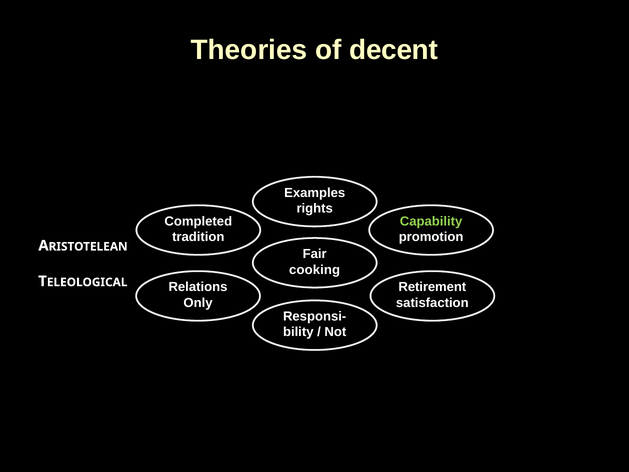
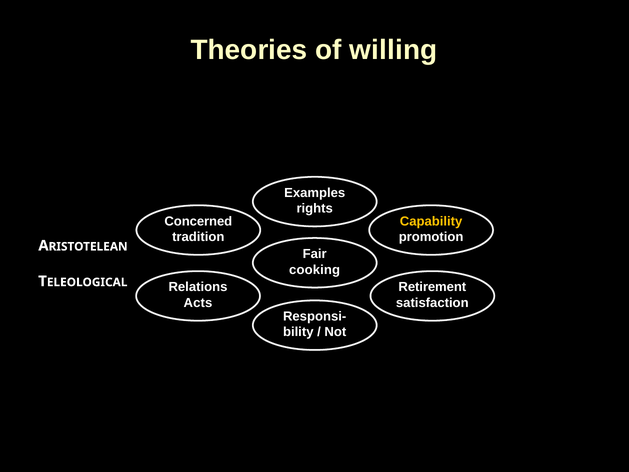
decent: decent -> willing
Completed: Completed -> Concerned
Capability colour: light green -> yellow
Only: Only -> Acts
